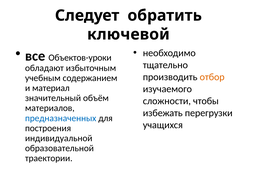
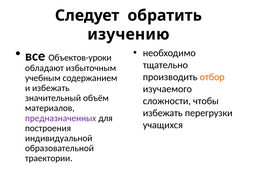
ключевой: ключевой -> изучению
и материал: материал -> избежать
предназначенных colour: blue -> purple
